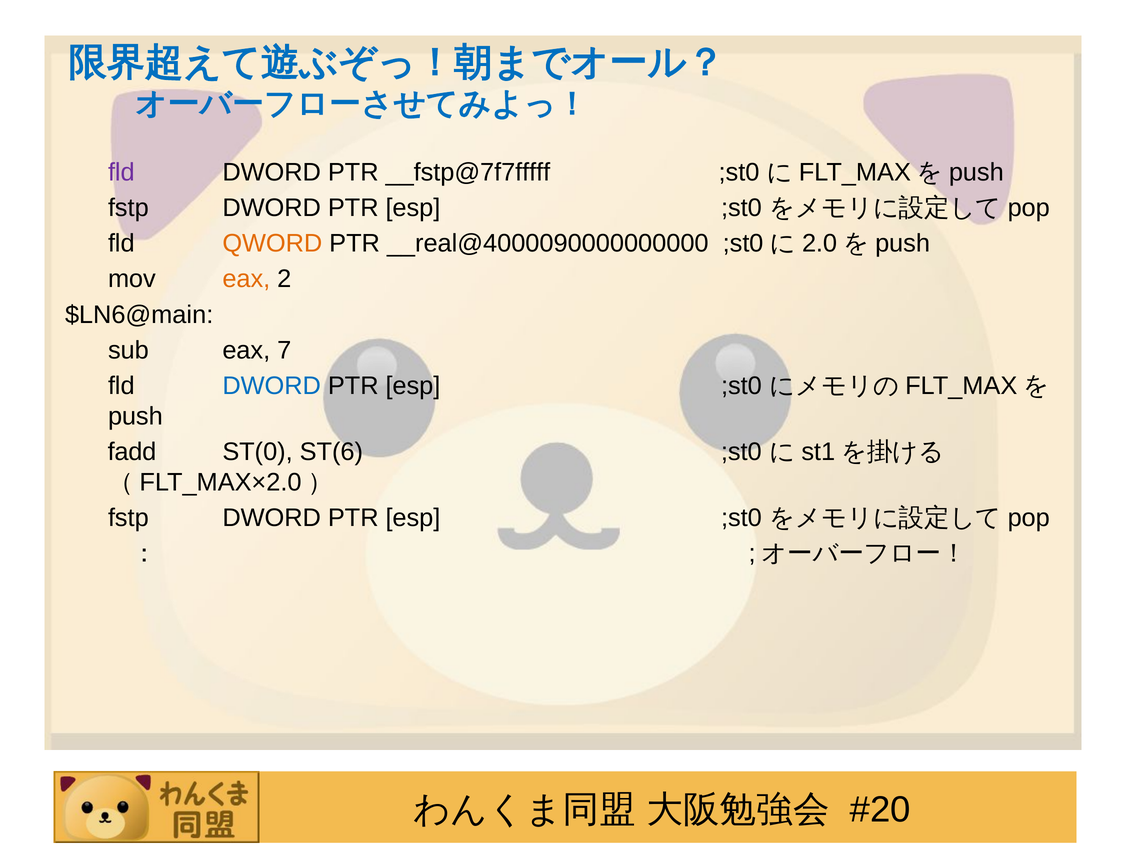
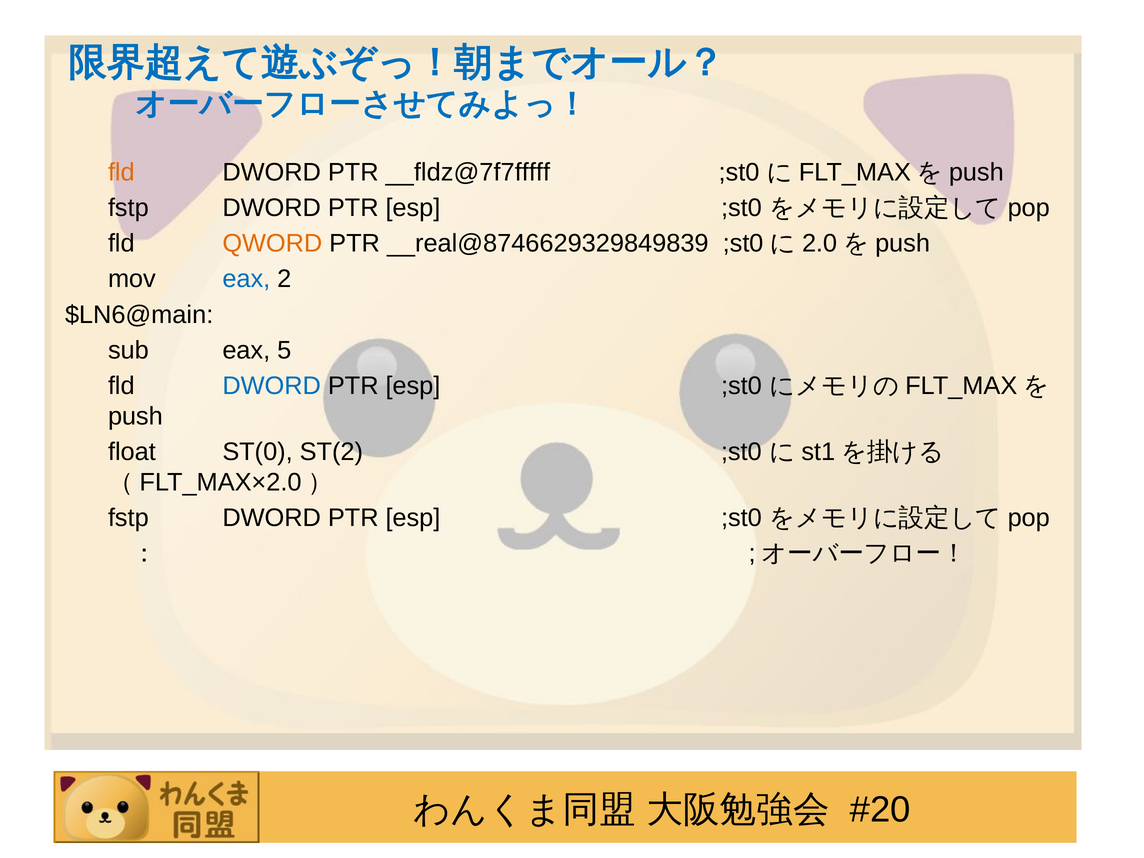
fld at (121, 172) colour: purple -> orange
__fstp@7f7fffff: __fstp@7f7fffff -> __fldz@7f7fffff
__real@4000090000000000: __real@4000090000000000 -> __real@8746629329849839
eax at (246, 279) colour: orange -> blue
7: 7 -> 5
fadd: fadd -> float
ST(6: ST(6 -> ST(2
